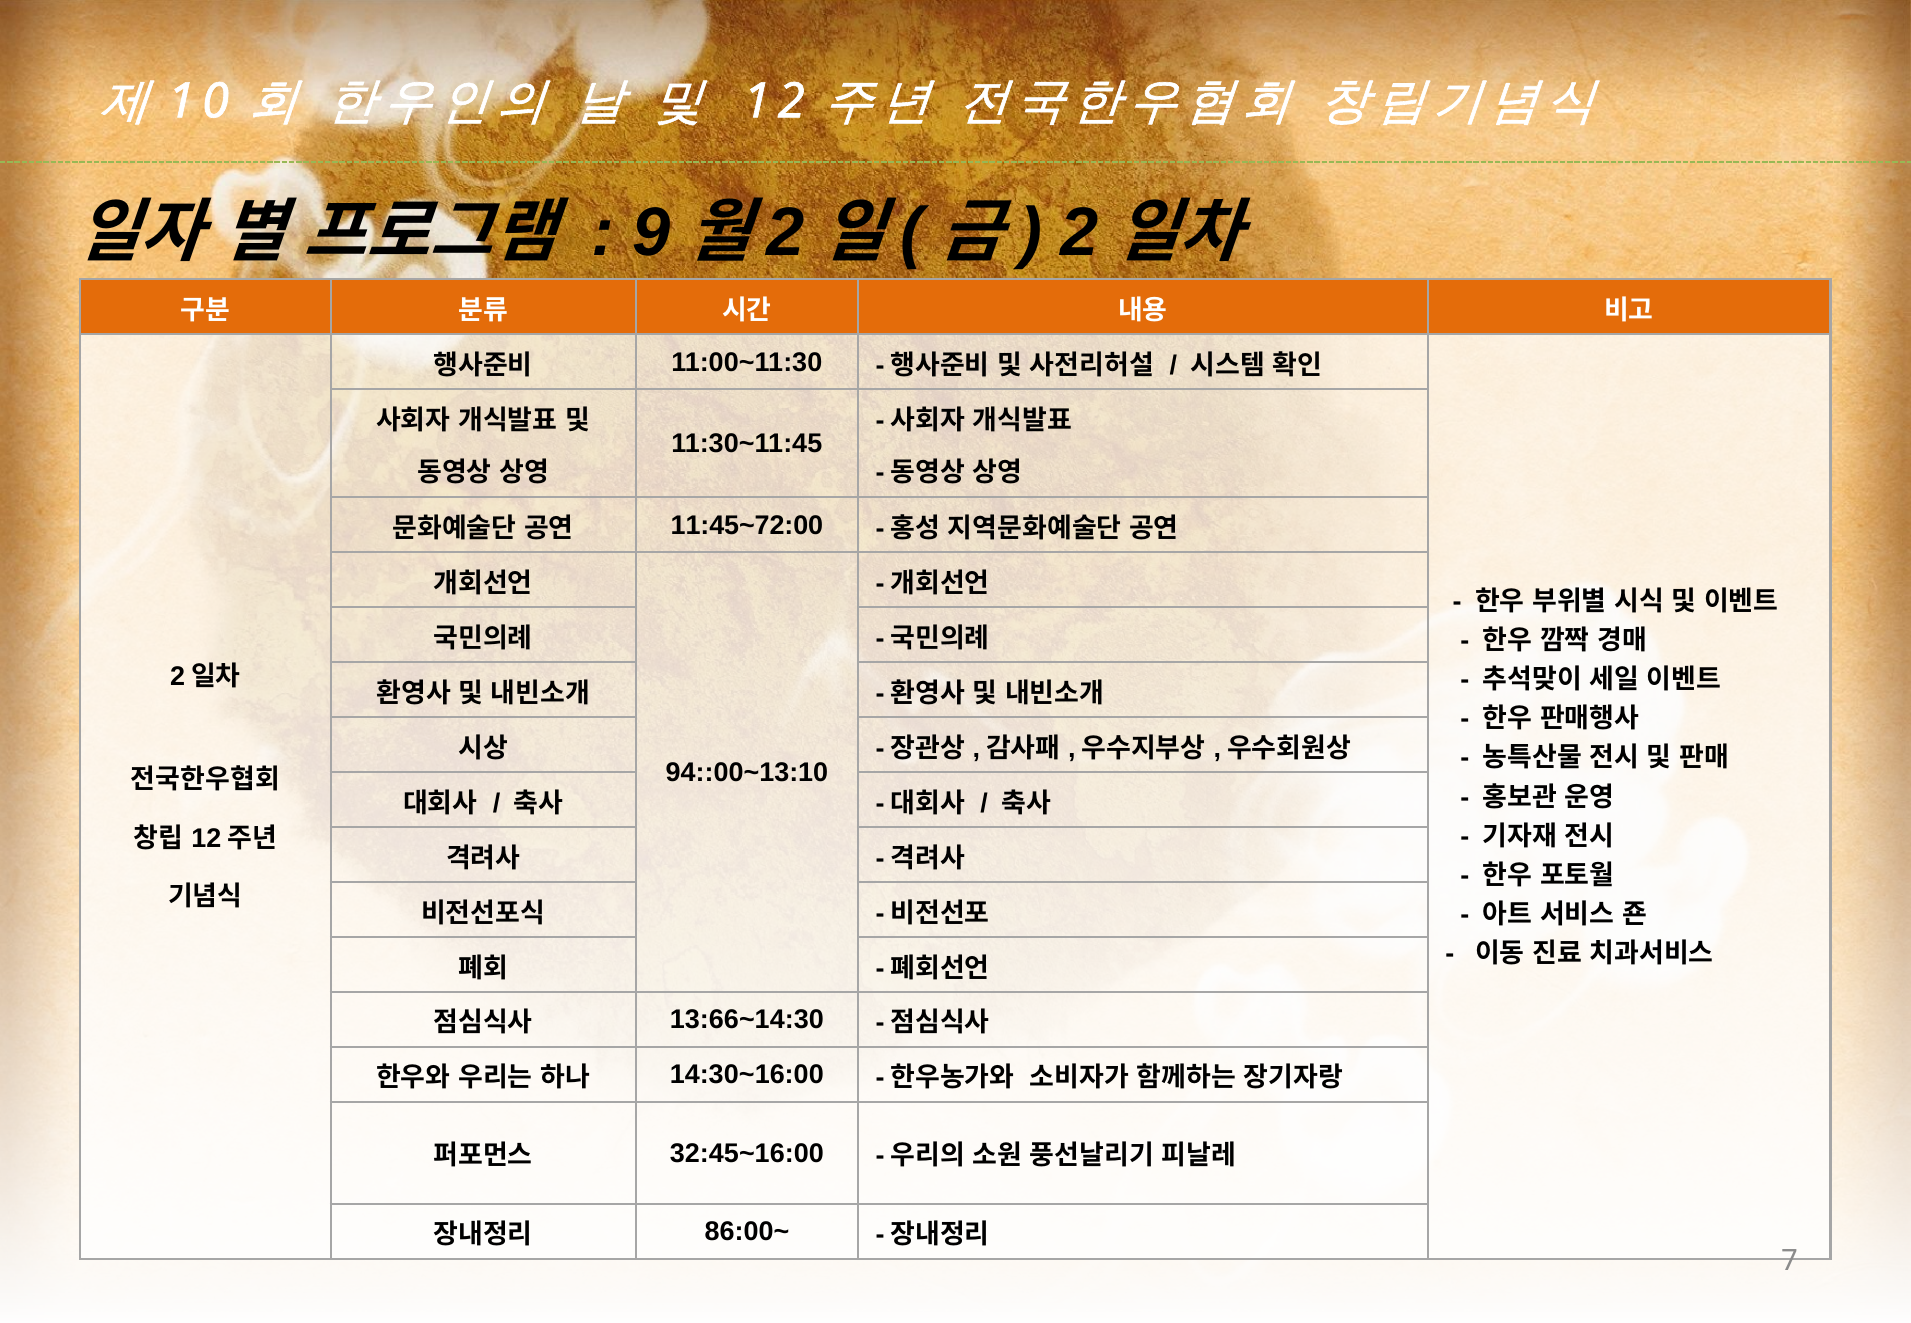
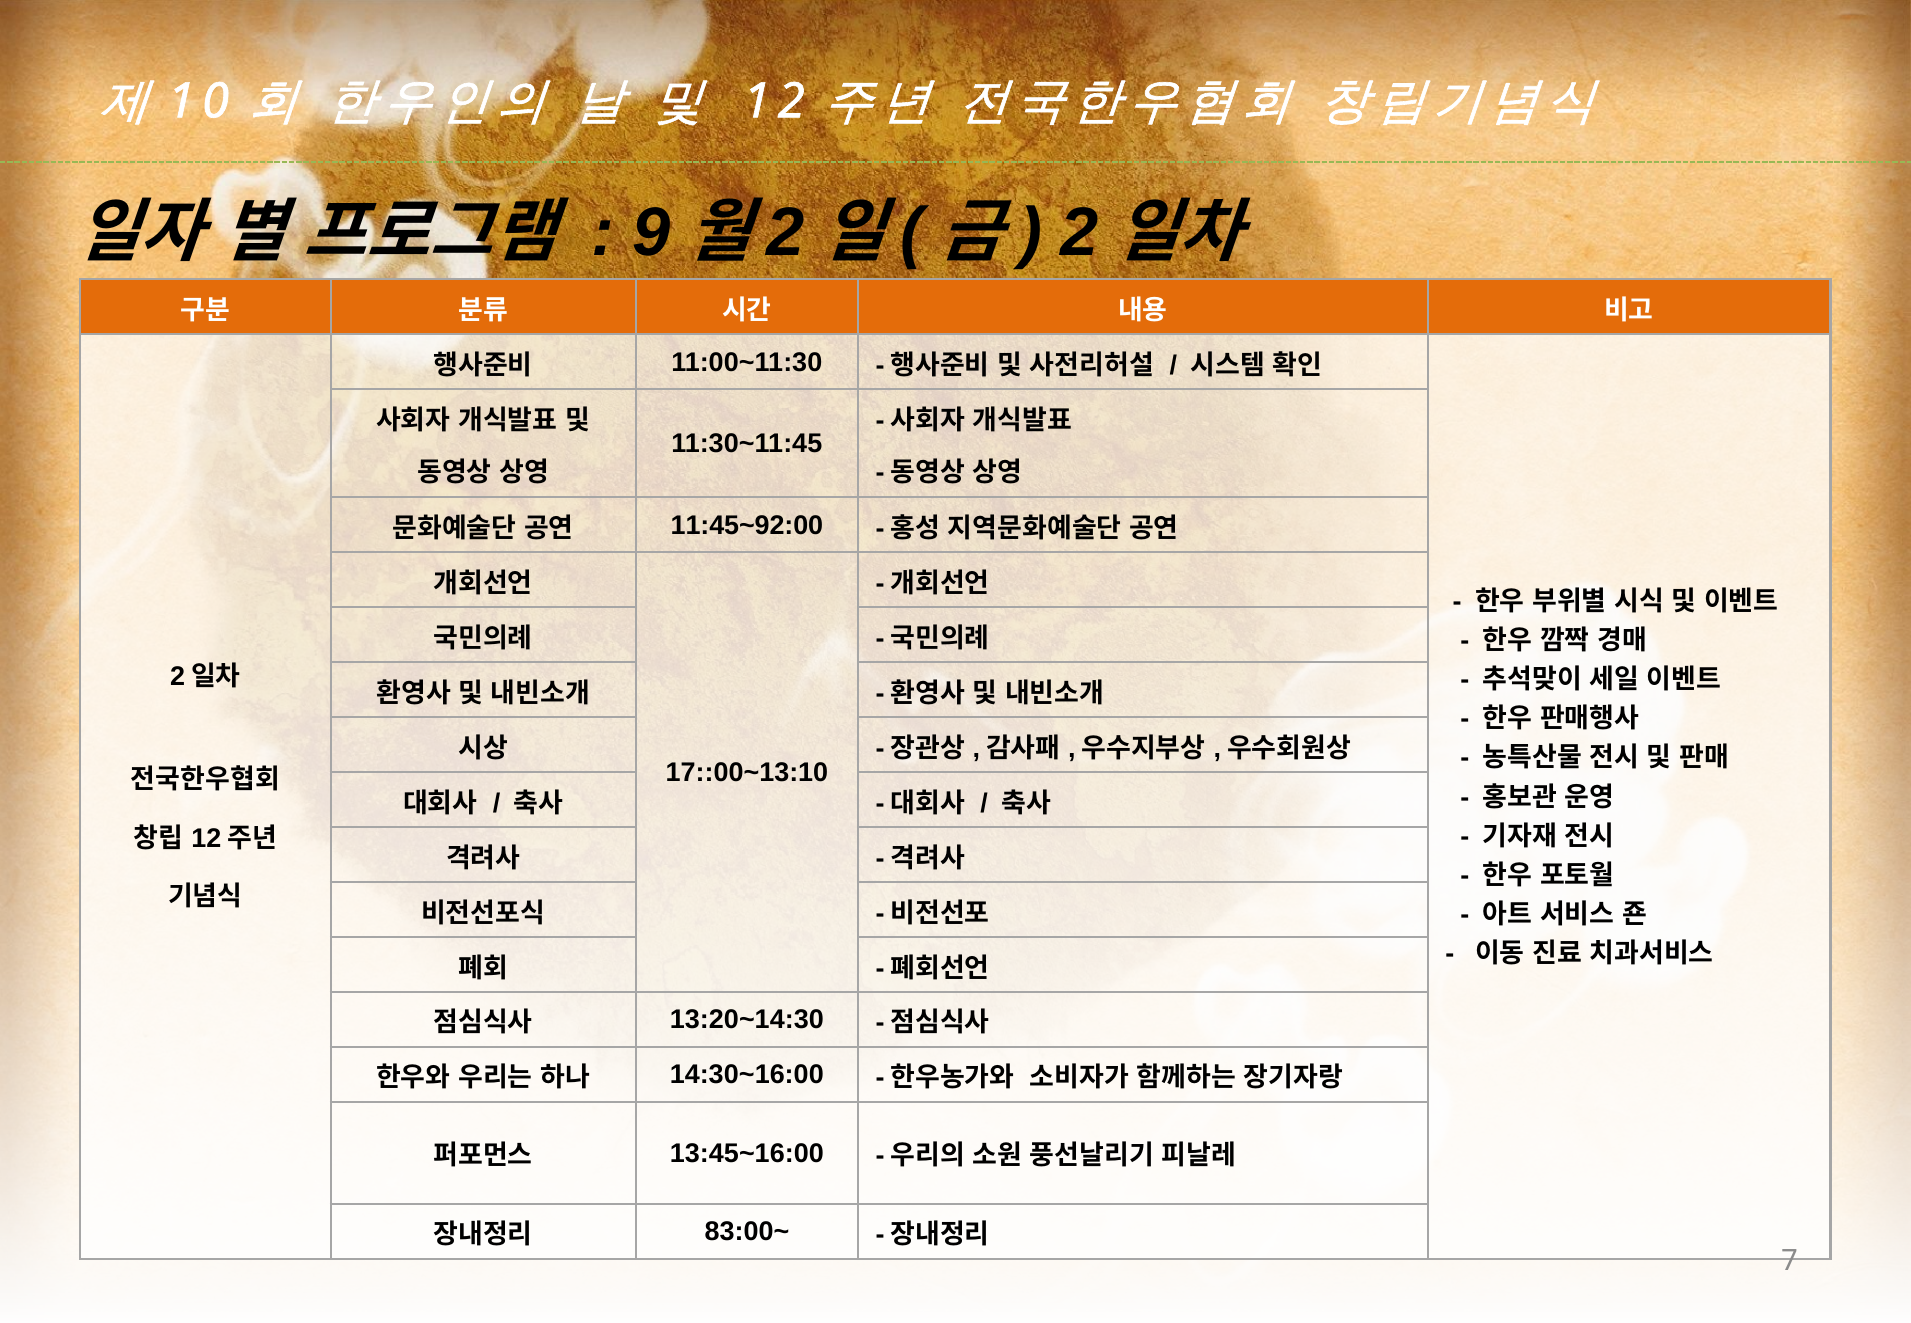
11:45~72:00: 11:45~72:00 -> 11:45~92:00
94::00~13:10: 94::00~13:10 -> 17::00~13:10
13:66~14:30: 13:66~14:30 -> 13:20~14:30
32:45~16:00: 32:45~16:00 -> 13:45~16:00
86:00~: 86:00~ -> 83:00~
